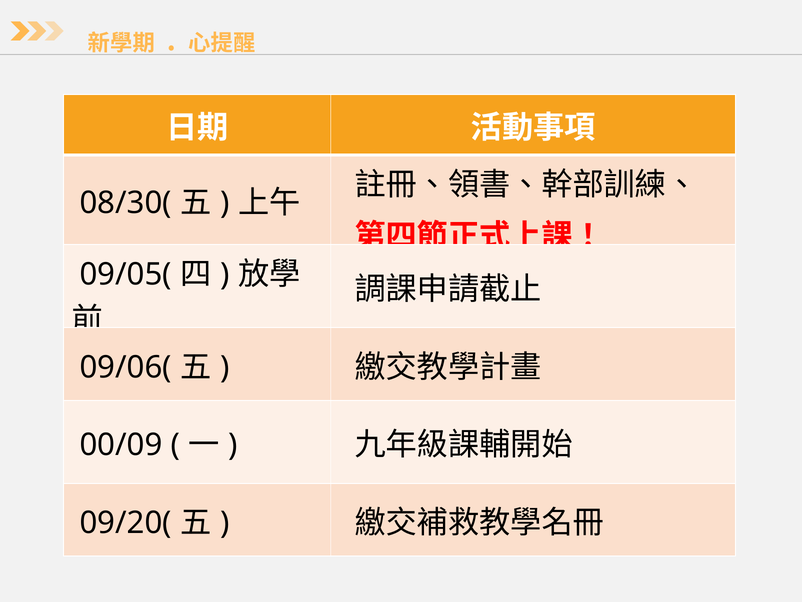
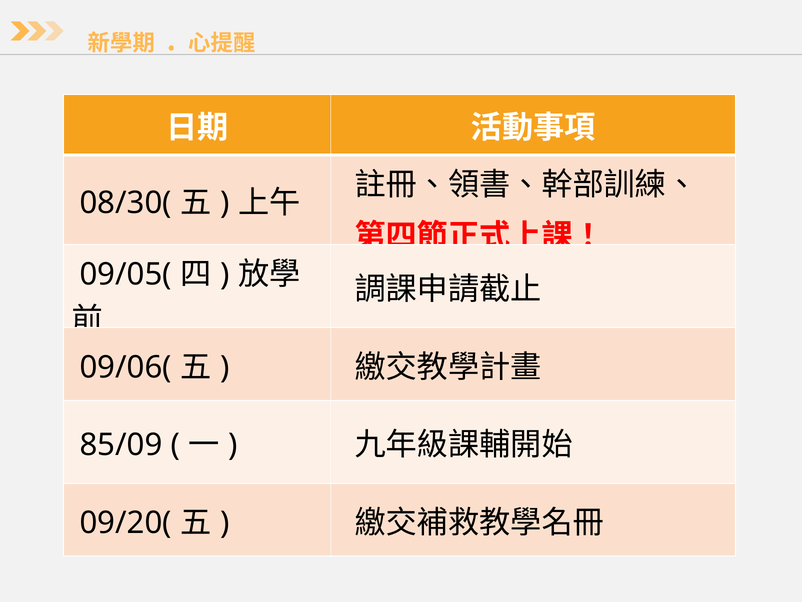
00/09: 00/09 -> 85/09
